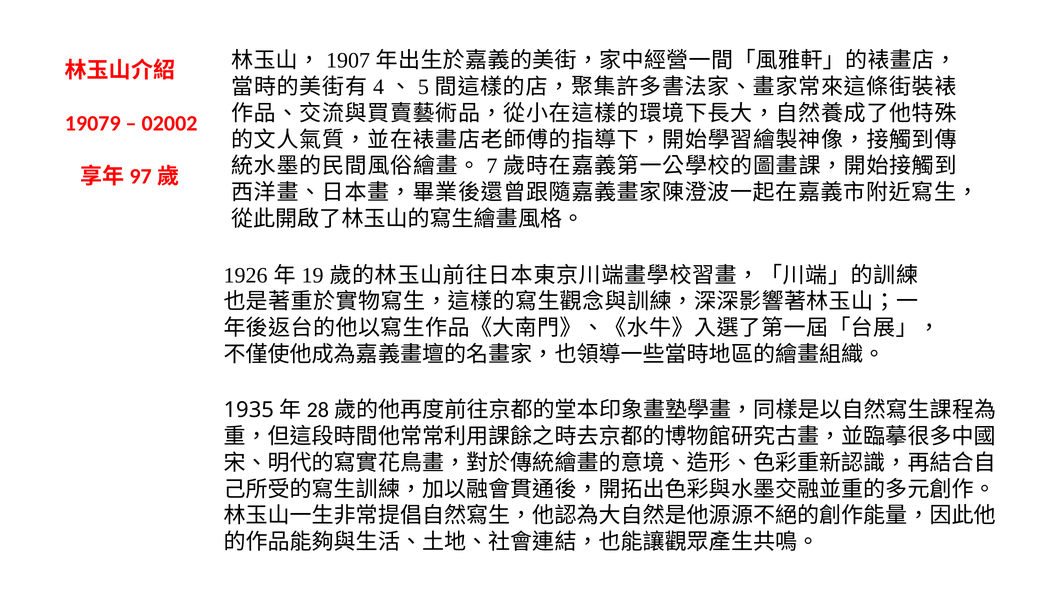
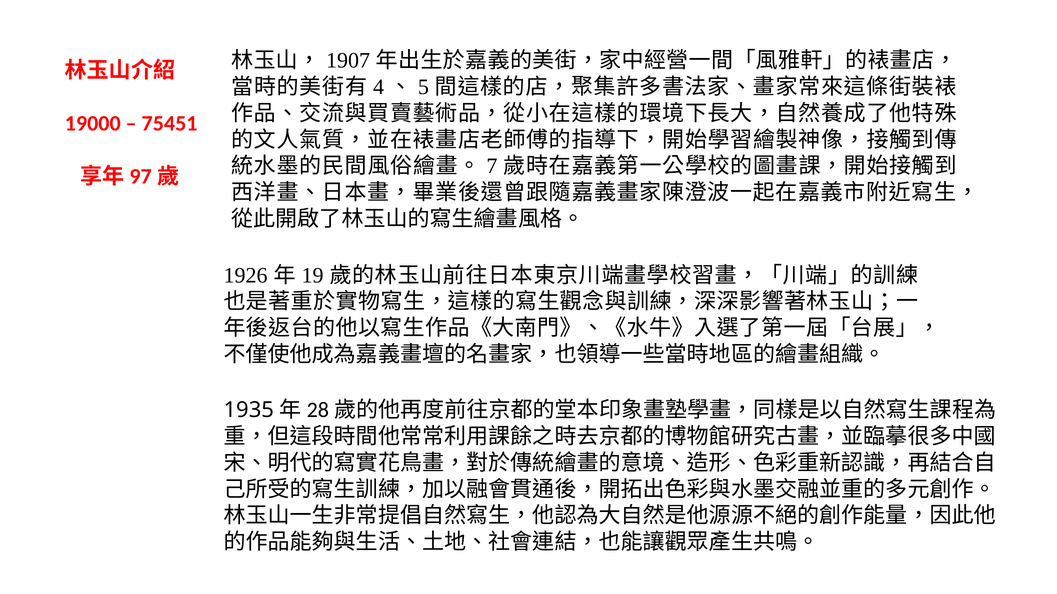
19079: 19079 -> 19000
02002: 02002 -> 75451
